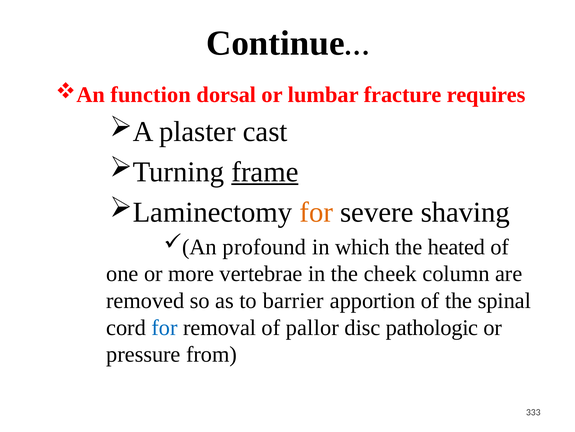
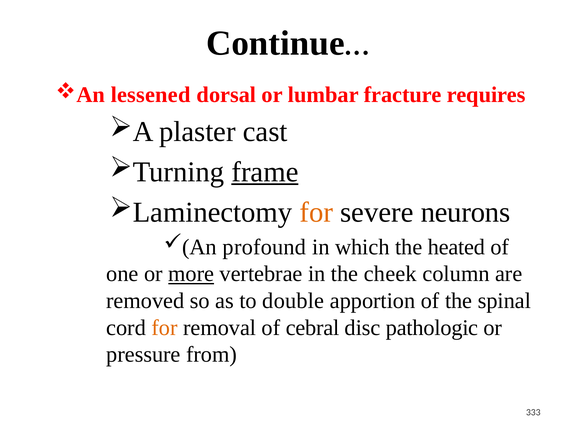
function: function -> lessened
shaving: shaving -> neurons
more underline: none -> present
barrier: barrier -> double
for at (164, 327) colour: blue -> orange
pallor: pallor -> cebral
